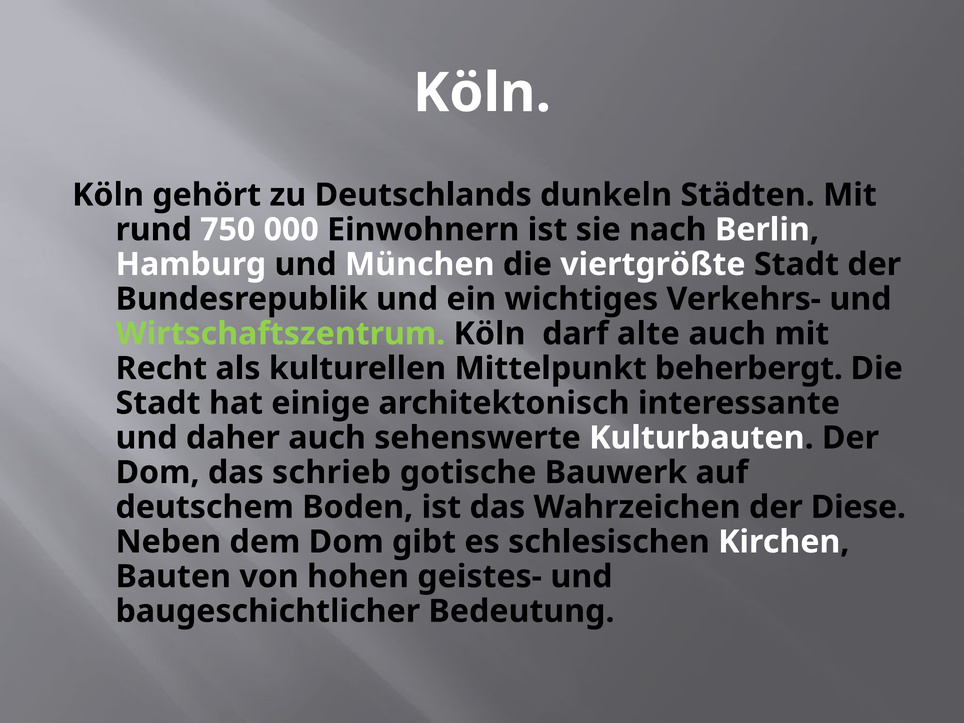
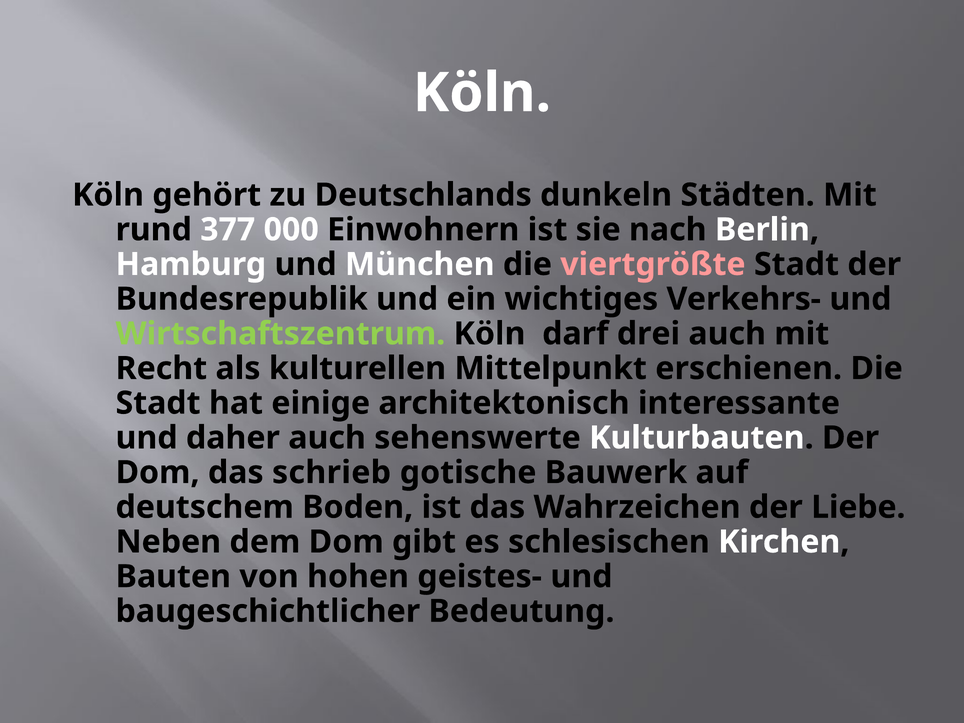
750: 750 -> 377
viertgrößte colour: white -> pink
alte: alte -> drei
beherbergt: beherbergt -> erschienen
Diese: Diese -> Liebe
